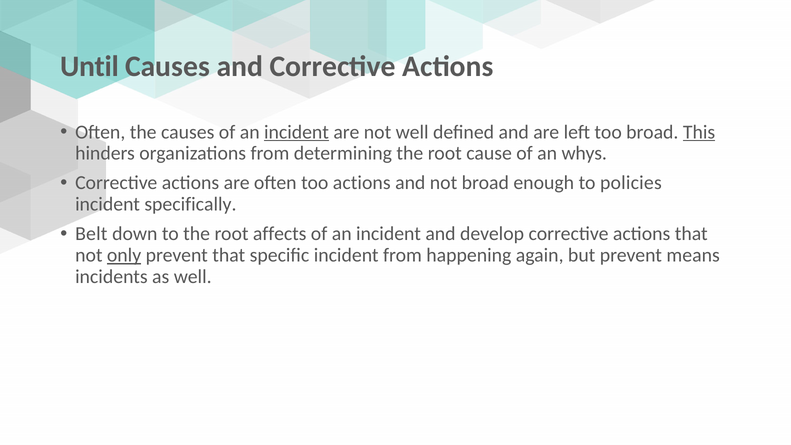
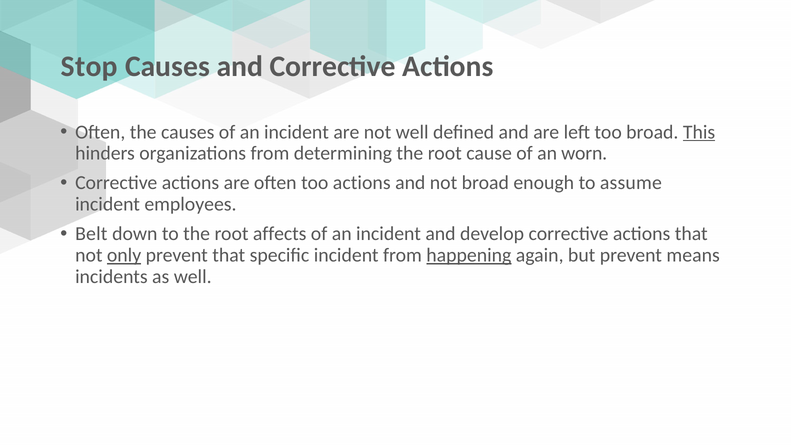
Until: Until -> Stop
incident at (297, 132) underline: present -> none
whys: whys -> worn
policies: policies -> assume
specifically: specifically -> employees
happening underline: none -> present
